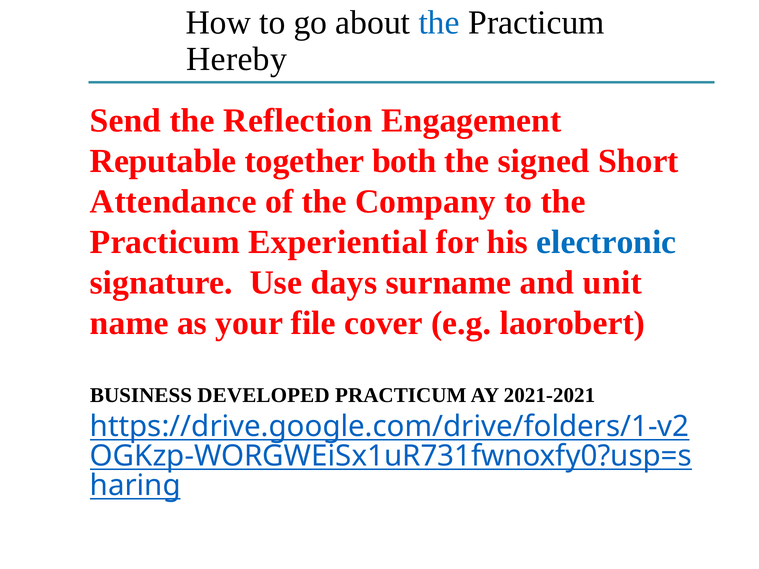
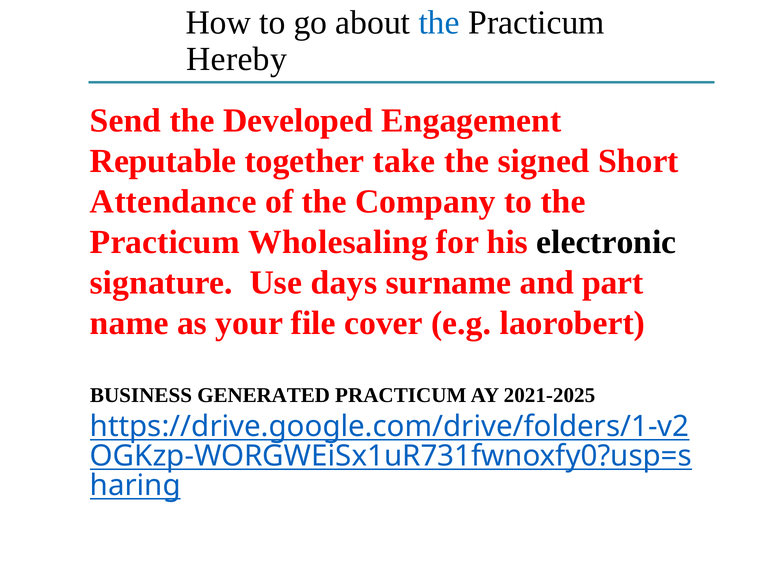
Reflection: Reflection -> Developed
both: both -> take
Experiential: Experiential -> Wholesaling
electronic colour: blue -> black
unit: unit -> part
DEVELOPED: DEVELOPED -> GENERATED
2021-2021: 2021-2021 -> 2021-2025
